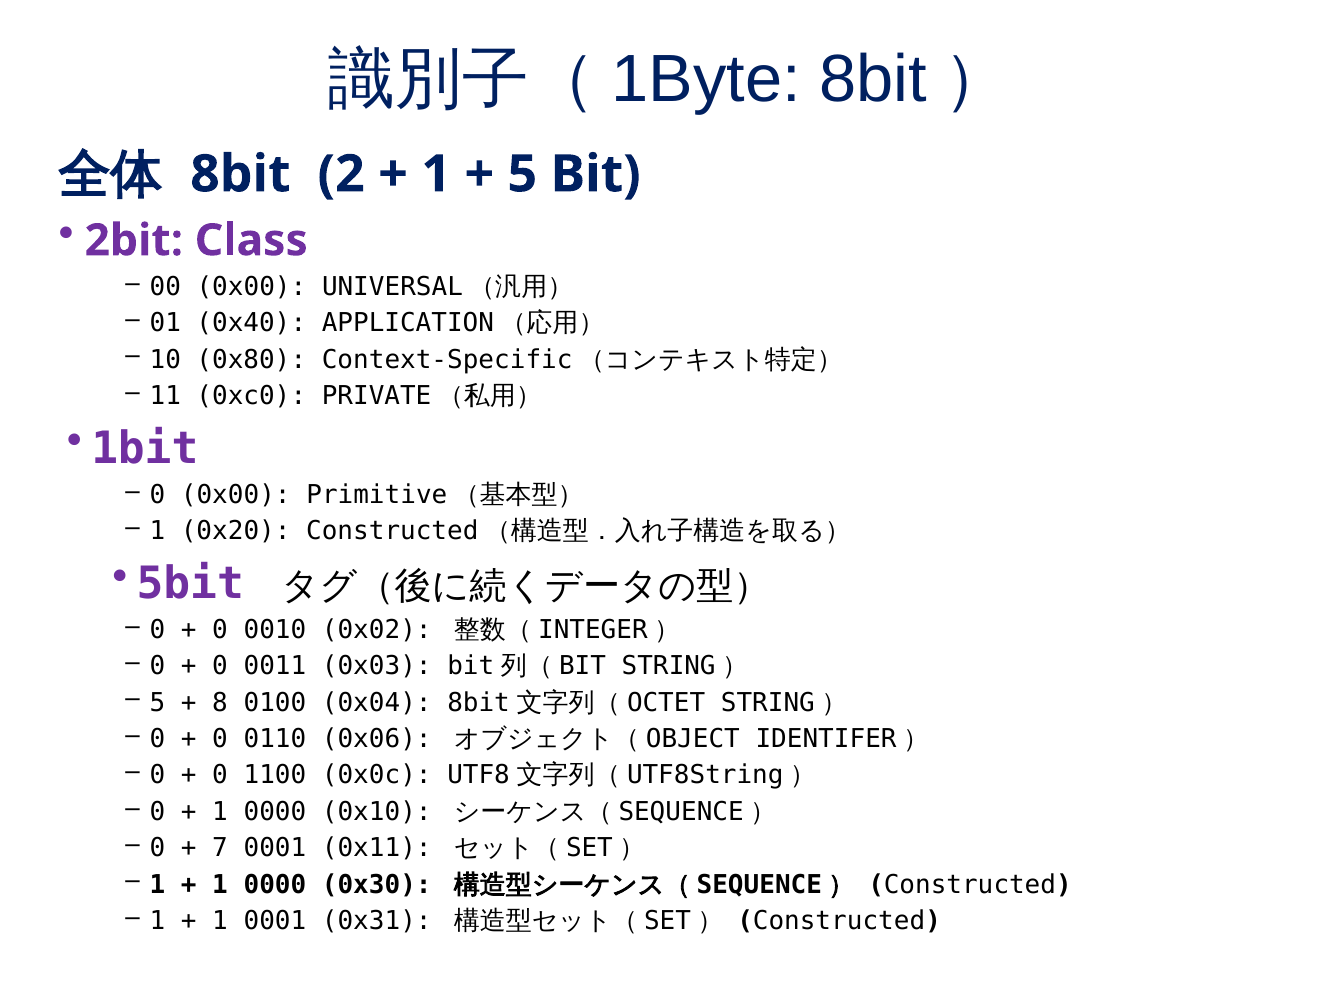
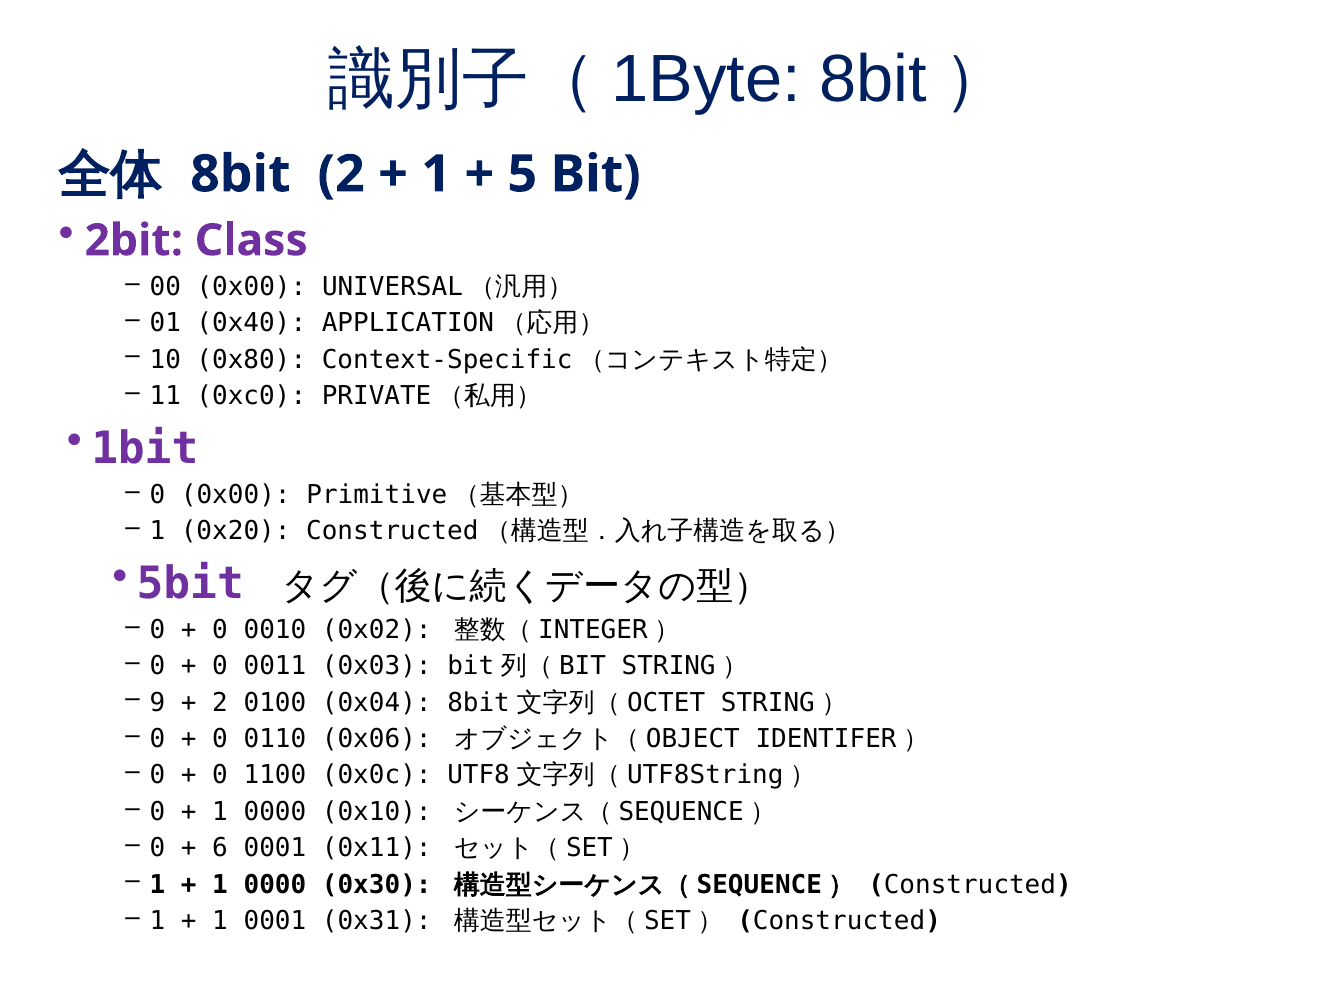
5 at (158, 703): 5 -> 9
8 at (220, 703): 8 -> 2
7: 7 -> 6
